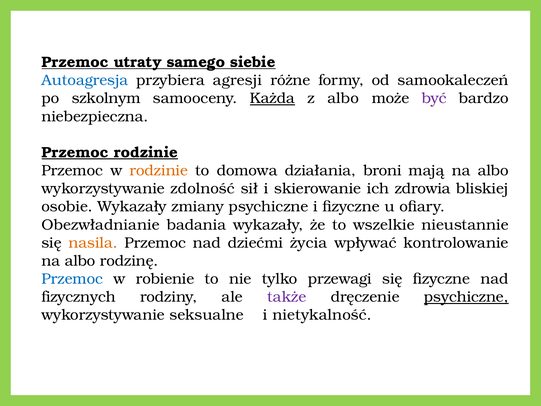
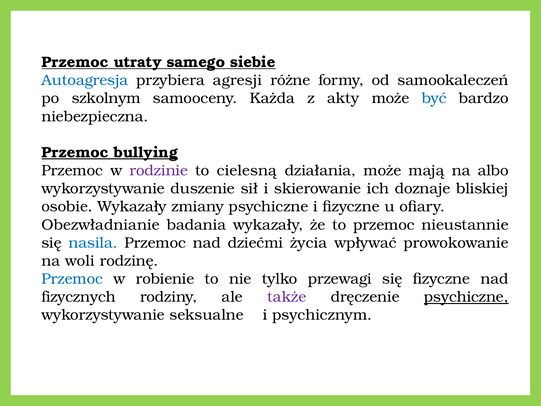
Każda underline: present -> none
z albo: albo -> akty
być colour: purple -> blue
Przemoc rodzinie: rodzinie -> bullying
rodzinie at (159, 170) colour: orange -> purple
domowa: domowa -> cielesną
działania broni: broni -> może
zdolność: zdolność -> duszenie
zdrowia: zdrowia -> doznaje
to wszelkie: wszelkie -> przemoc
nasila colour: orange -> blue
kontrolowanie: kontrolowanie -> prowokowanie
albo at (80, 261): albo -> woli
nietykalność: nietykalność -> psychicznym
